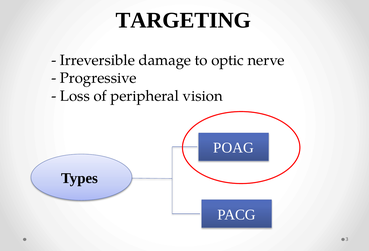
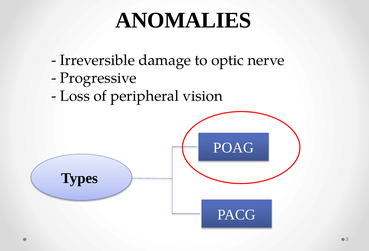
TARGETING: TARGETING -> ANOMALIES
